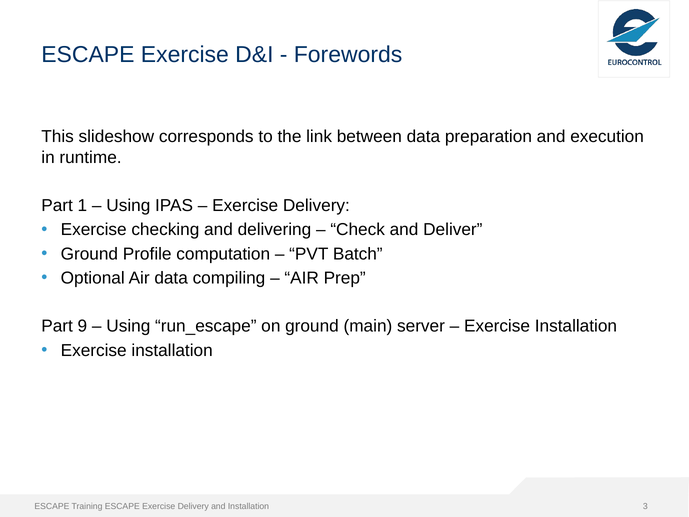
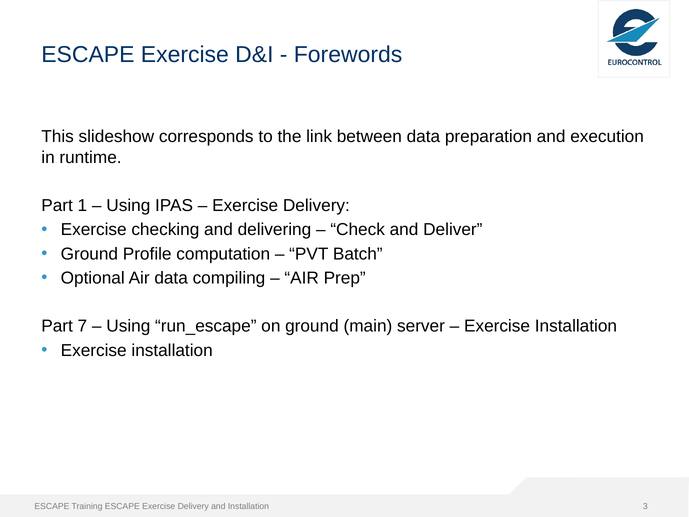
9: 9 -> 7
